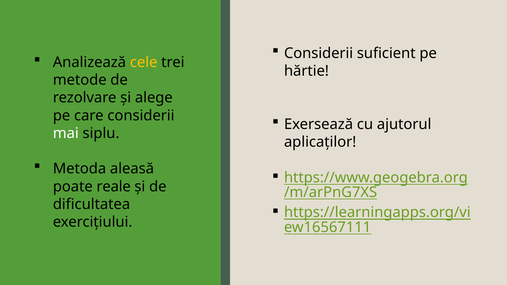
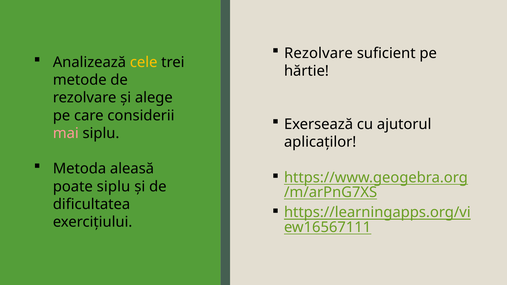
Considerii at (319, 53): Considerii -> Rezolvare
mai colour: white -> pink
poate reale: reale -> siplu
